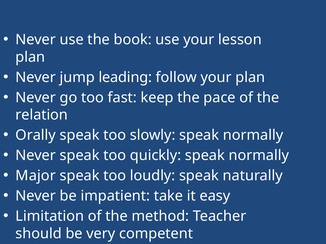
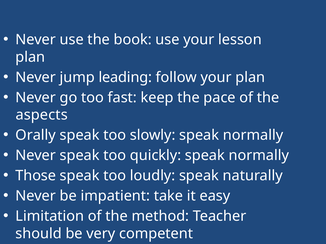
relation: relation -> aspects
Major: Major -> Those
